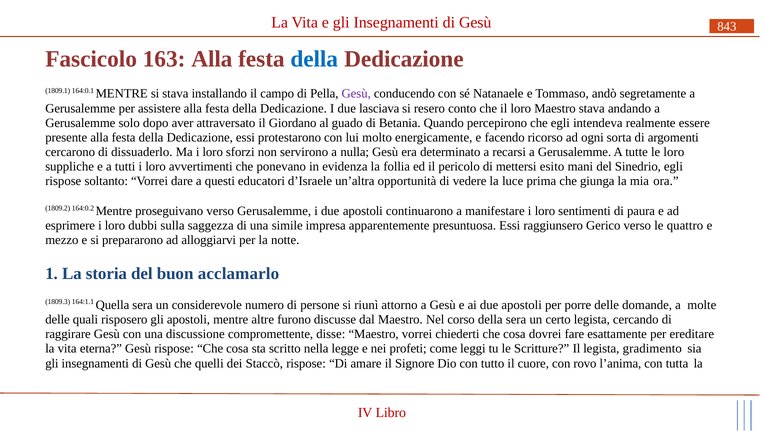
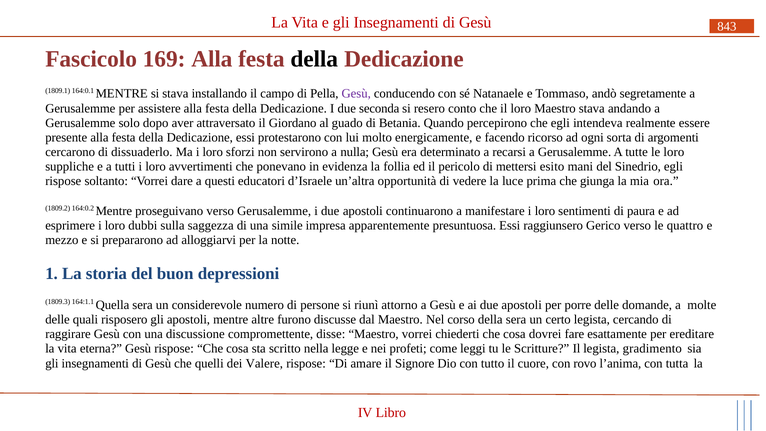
163: 163 -> 169
della at (314, 59) colour: blue -> black
lasciava: lasciava -> seconda
acclamarlo: acclamarlo -> depressioni
Staccò: Staccò -> Valere
